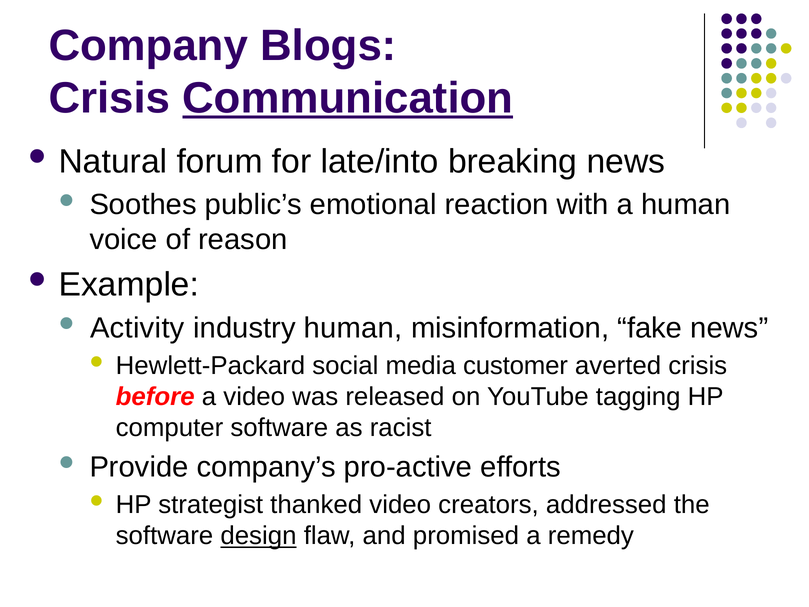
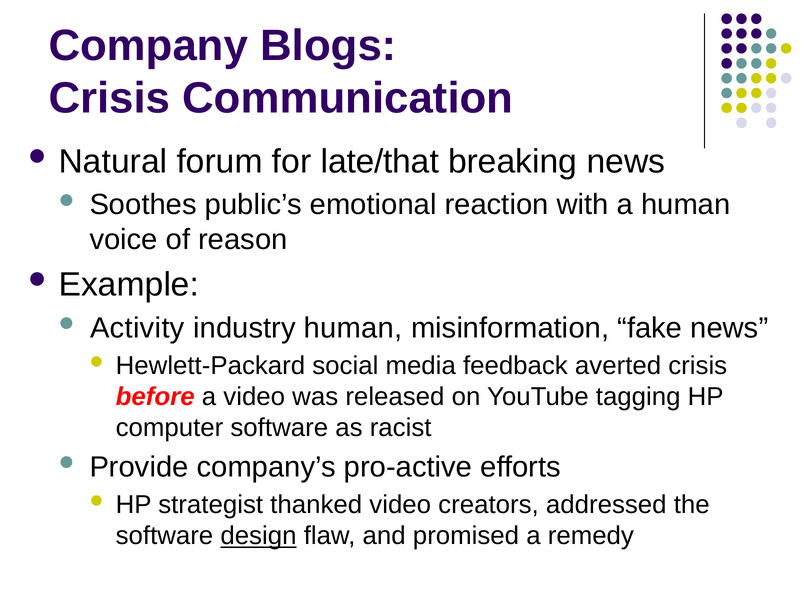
Communication underline: present -> none
late/into: late/into -> late/that
customer: customer -> feedback
